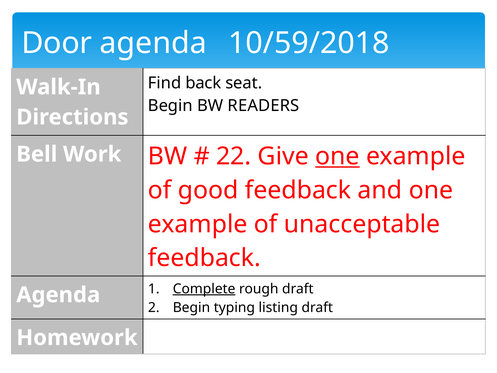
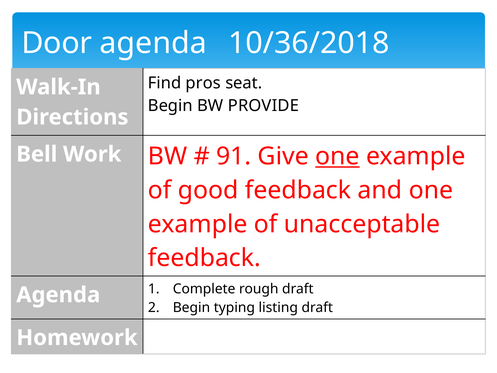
10/59/2018: 10/59/2018 -> 10/36/2018
back: back -> pros
READERS: READERS -> PROVIDE
22: 22 -> 91
Complete underline: present -> none
